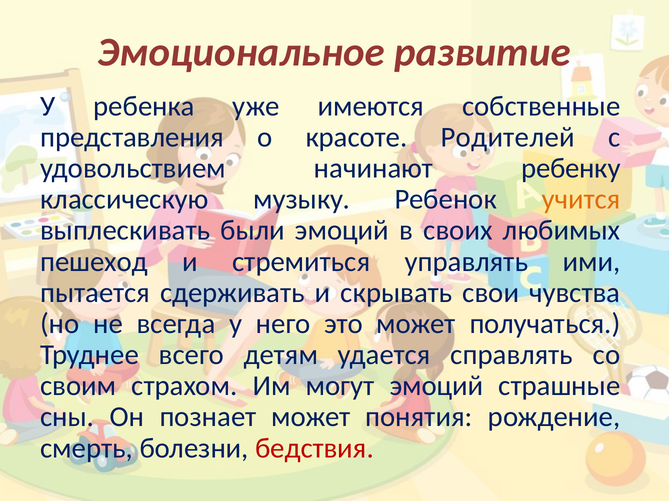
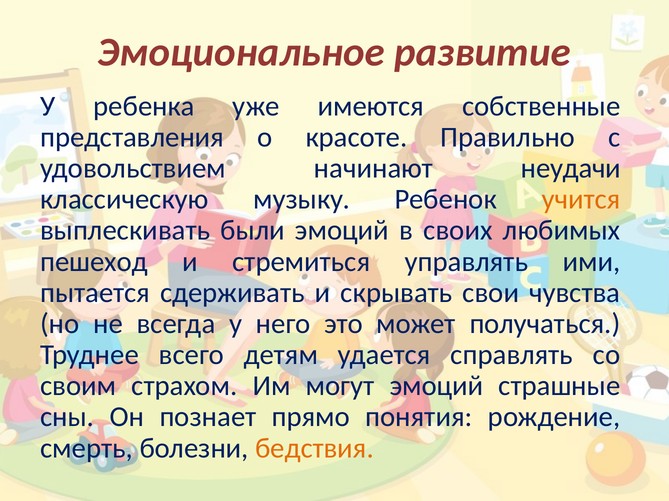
Родителей: Родителей -> Правильно
ребенку: ребенку -> неудачи
познает может: может -> прямо
бедствия colour: red -> orange
